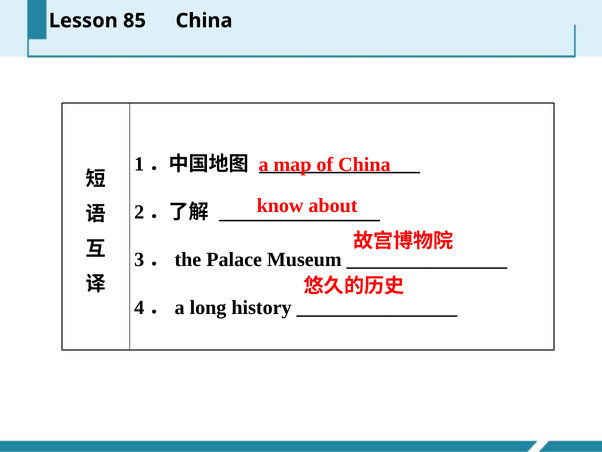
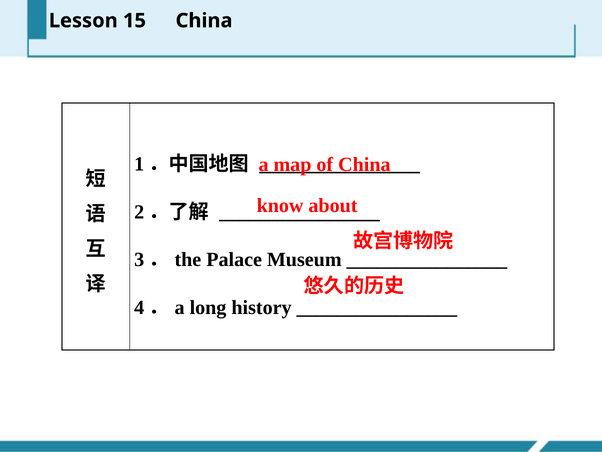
85: 85 -> 15
